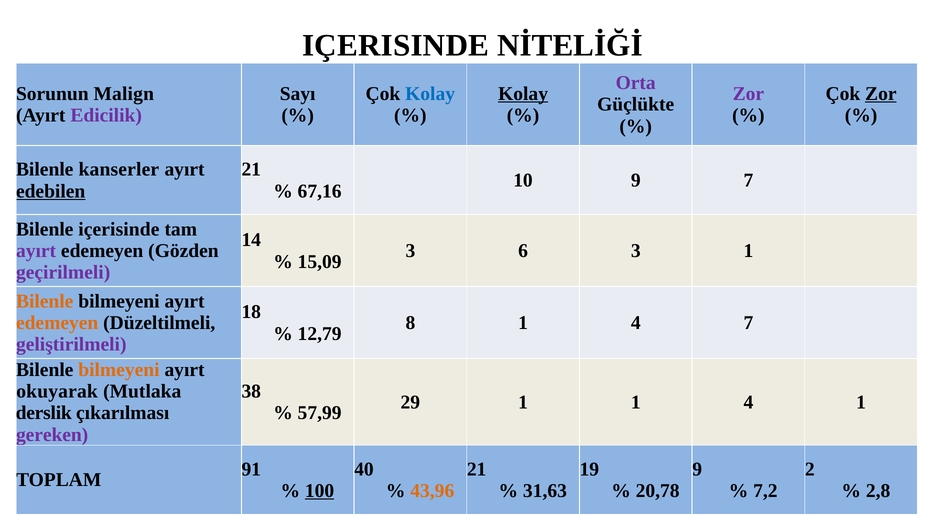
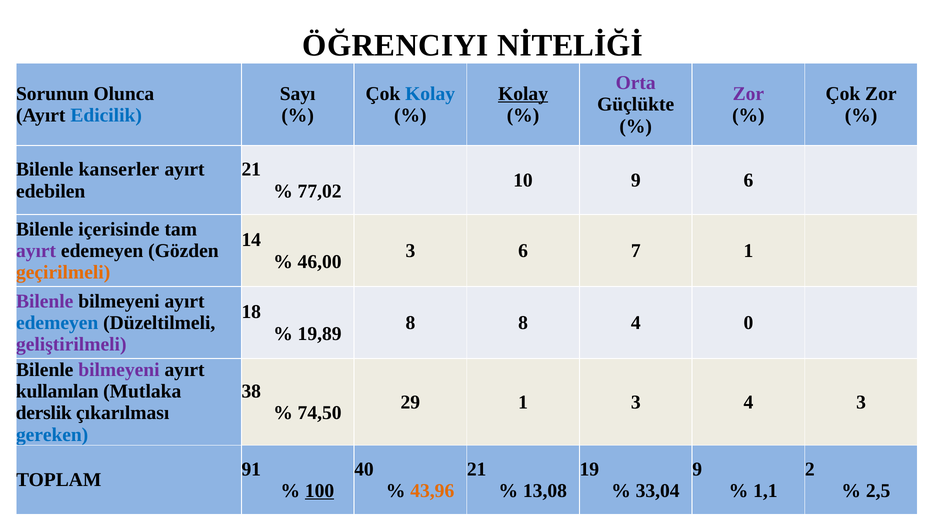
IÇERISINDE at (396, 45): IÇERISINDE -> ÖĞRENCIYI
Malign: Malign -> Olunca
Zor at (881, 93) underline: present -> none
Edicilik colour: purple -> blue
9 7: 7 -> 6
edebilen underline: present -> none
67,16: 67,16 -> 77,02
6 3: 3 -> 7
15,09: 15,09 -> 46,00
geçirilmeli colour: purple -> orange
Bilenle at (45, 301) colour: orange -> purple
edemeyen at (57, 322) colour: orange -> blue
8 1: 1 -> 8
4 7: 7 -> 0
12,79: 12,79 -> 19,89
bilmeyeni at (119, 369) colour: orange -> purple
okuyarak: okuyarak -> kullanılan
1 1: 1 -> 3
4 1: 1 -> 3
57,99: 57,99 -> 74,50
gereken colour: purple -> blue
31,63: 31,63 -> 13,08
20,78: 20,78 -> 33,04
7,2: 7,2 -> 1,1
2,8: 2,8 -> 2,5
